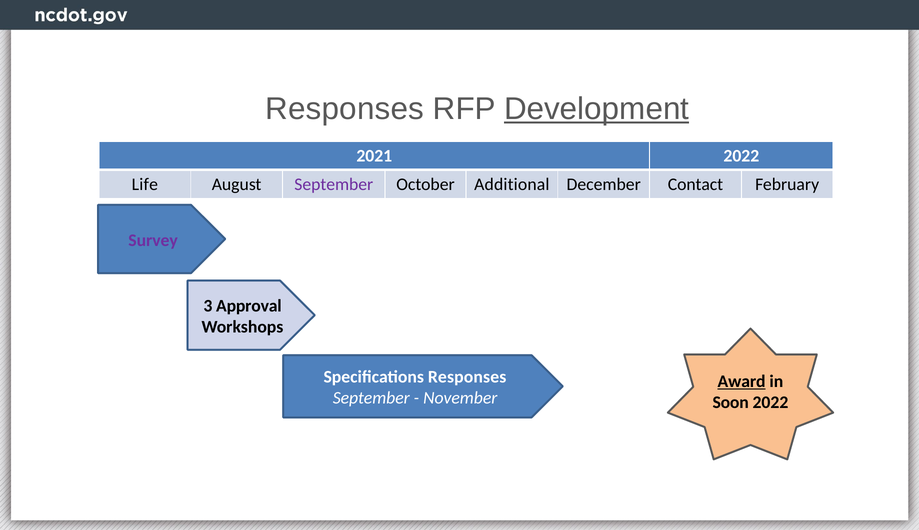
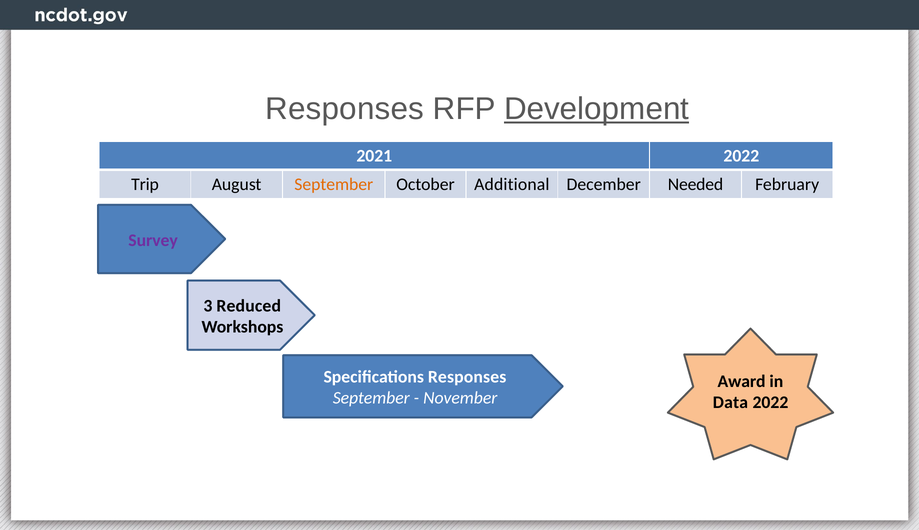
Life: Life -> Trip
September at (334, 184) colour: purple -> orange
Contact: Contact -> Needed
Approval: Approval -> Reduced
Award underline: present -> none
Soon: Soon -> Data
